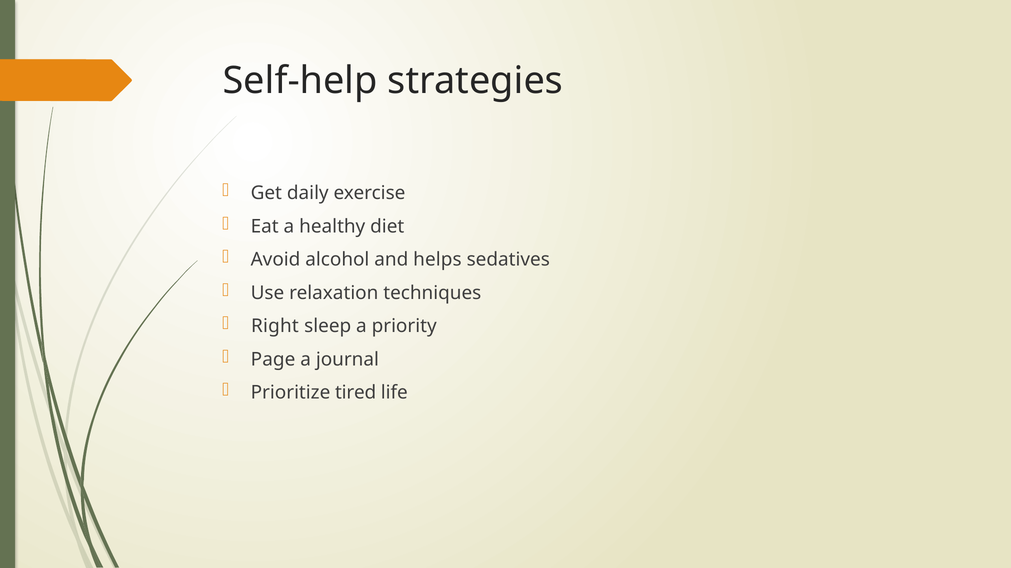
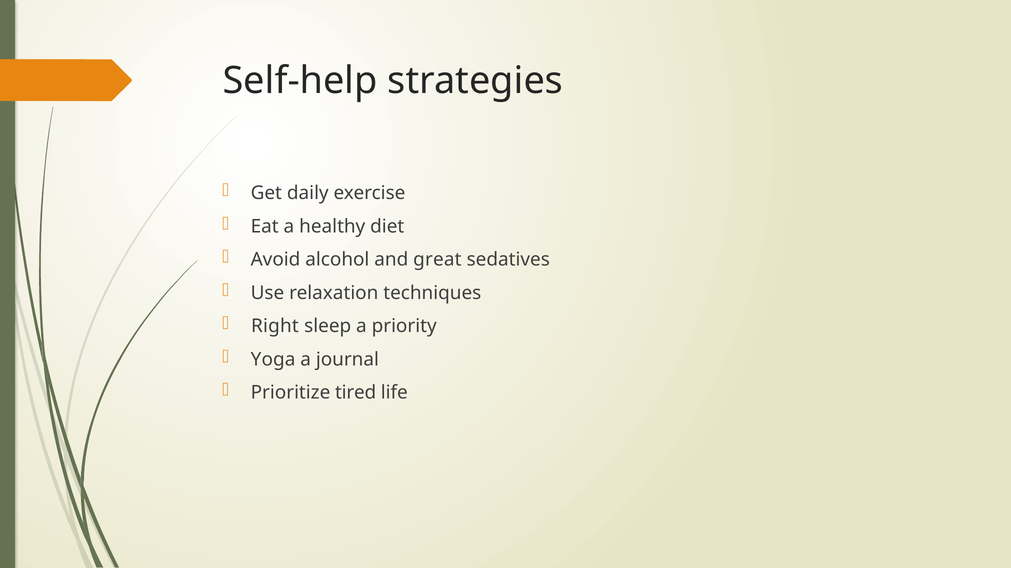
helps: helps -> great
Page: Page -> Yoga
